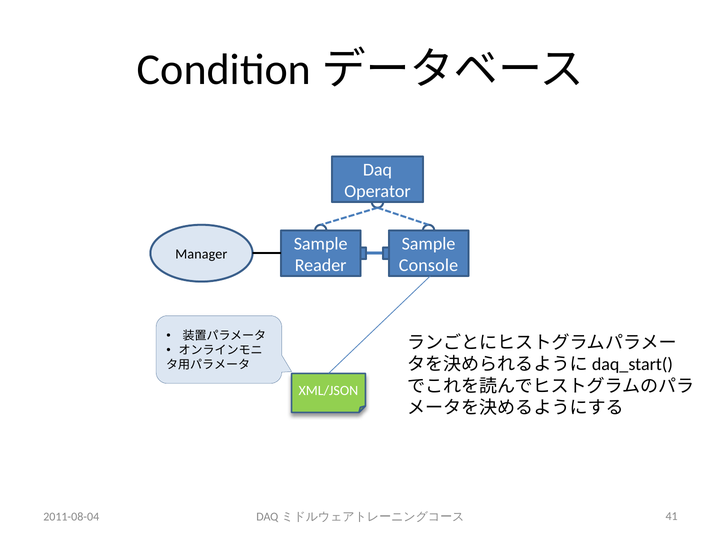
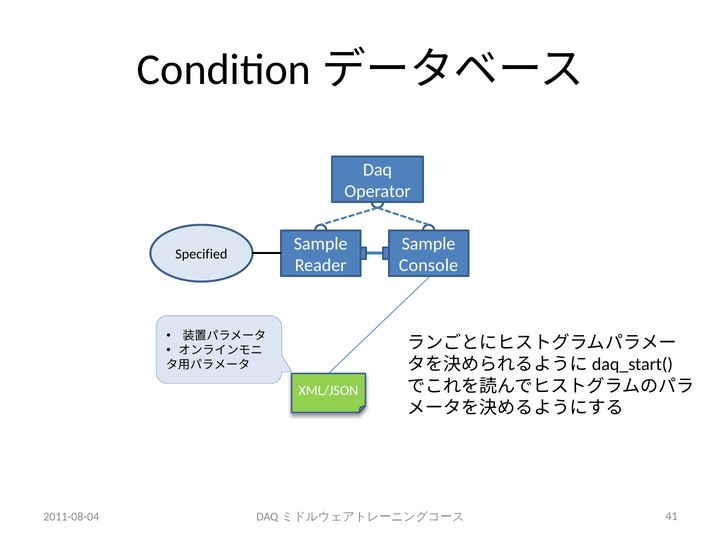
Manager: Manager -> Specified
